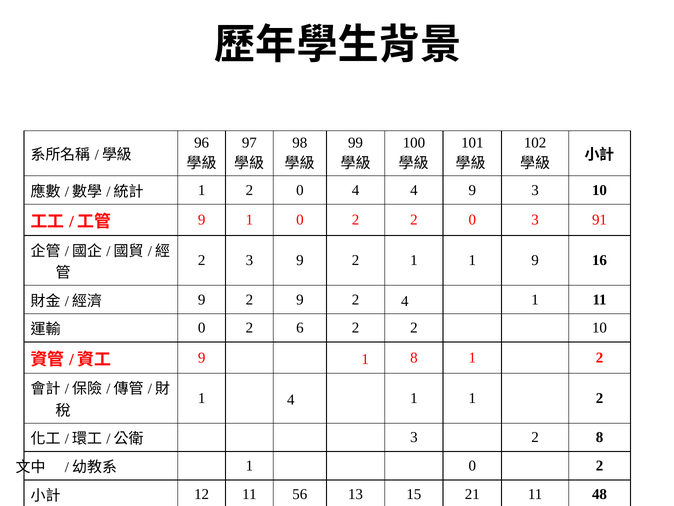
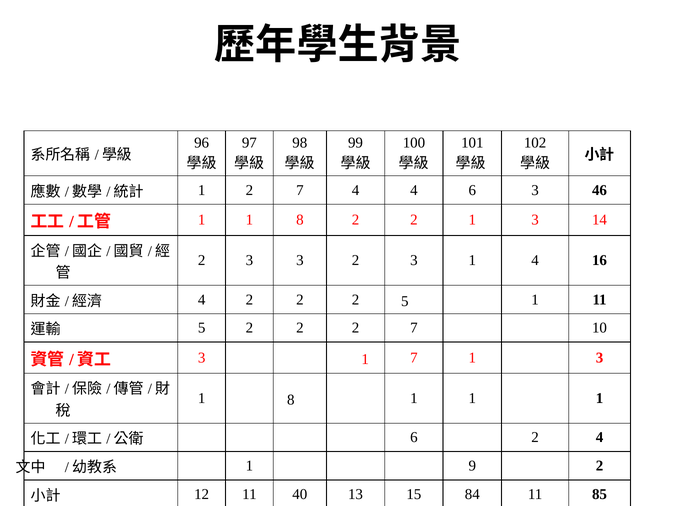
1 2 0: 0 -> 7
4 9: 9 -> 6
3 10: 10 -> 46
9 at (202, 220): 9 -> 1
0 at (300, 220): 0 -> 8
2 2 0: 0 -> 1
91: 91 -> 14
3 9: 9 -> 3
1 at (414, 260): 1 -> 3
1 9: 9 -> 4
9 at (202, 299): 9 -> 4
9 at (300, 299): 9 -> 2
2 4: 4 -> 5
0 at (202, 328): 0 -> 5
6 at (300, 328): 6 -> 2
2 at (414, 328): 2 -> 7
9 at (202, 357): 9 -> 3
1 8: 8 -> 7
2 at (600, 357): 2 -> 3
4 at (291, 399): 4 -> 8
1 1 2: 2 -> 1
3 at (414, 437): 3 -> 6
2 8: 8 -> 4
0 at (472, 465): 0 -> 9
56: 56 -> 40
21: 21 -> 84
48: 48 -> 85
